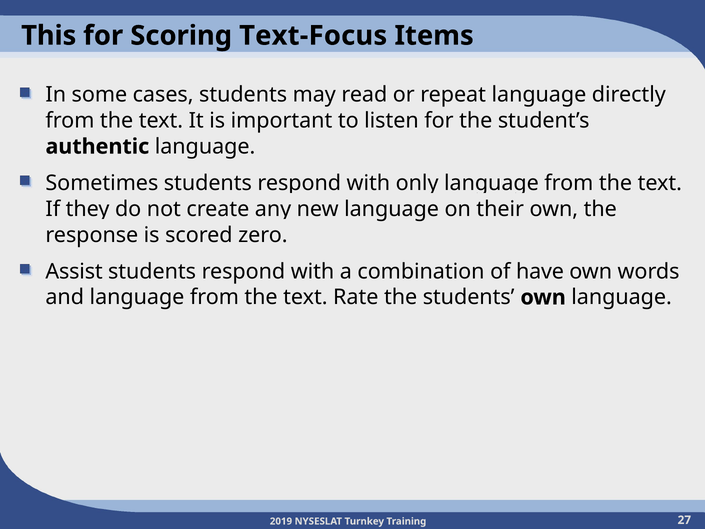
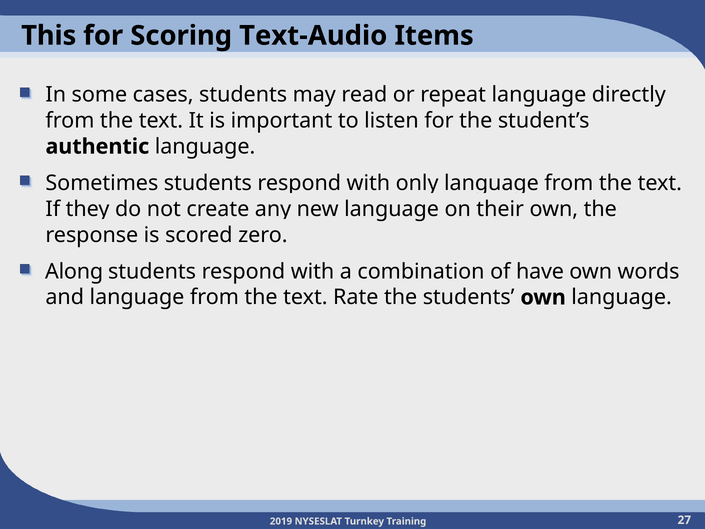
Text-Focus: Text-Focus -> Text-Audio
Assist: Assist -> Along
